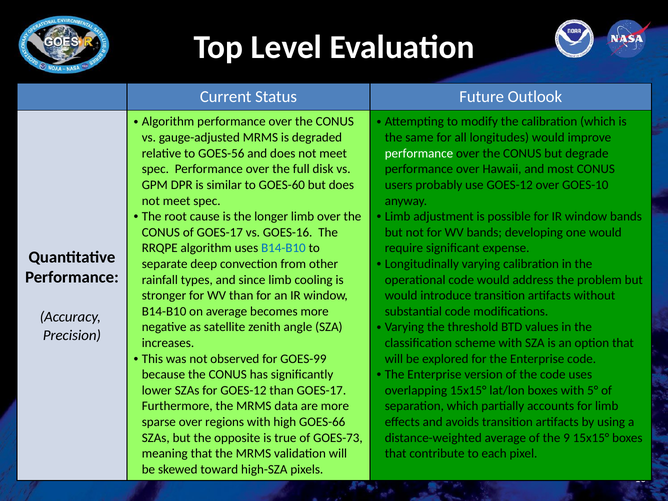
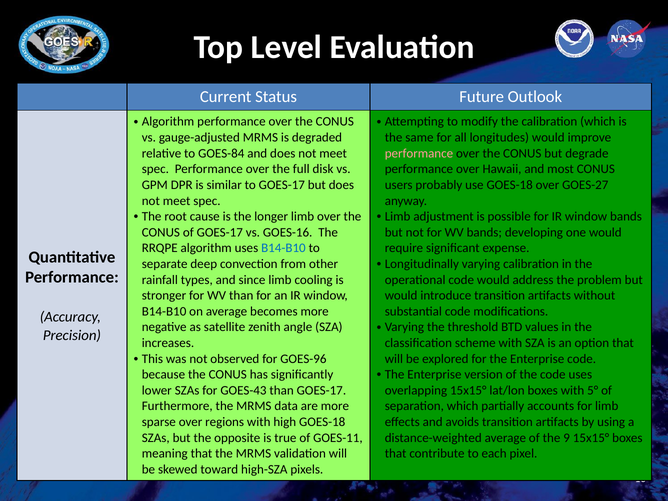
GOES-56: GOES-56 -> GOES-84
performance at (419, 153) colour: white -> pink
to GOES-60: GOES-60 -> GOES-17
use GOES-12: GOES-12 -> GOES-18
GOES-10: GOES-10 -> GOES-27
GOES-99: GOES-99 -> GOES-96
for GOES-12: GOES-12 -> GOES-43
high GOES-66: GOES-66 -> GOES-18
GOES-73: GOES-73 -> GOES-11
